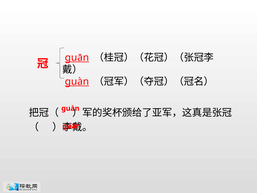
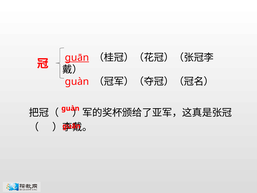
ɡuàn at (77, 82) underline: present -> none
